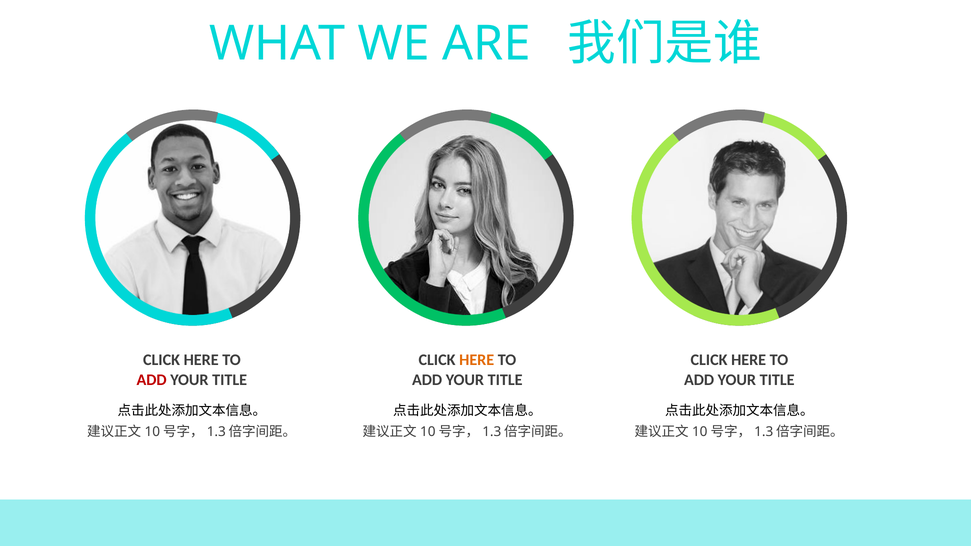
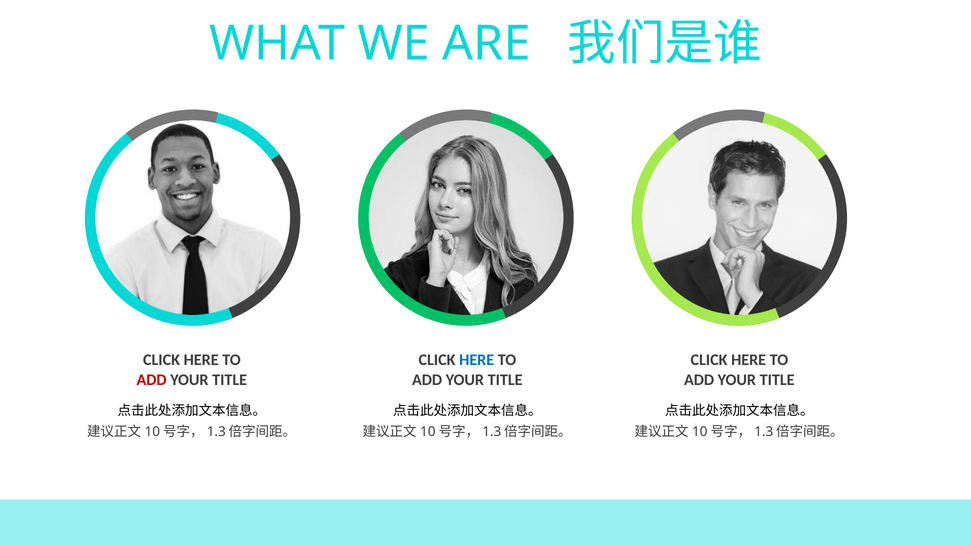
HERE at (477, 360) colour: orange -> blue
